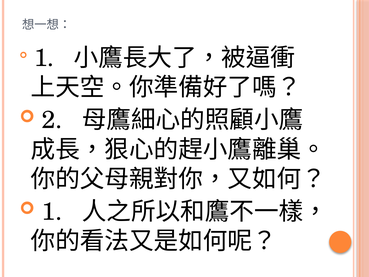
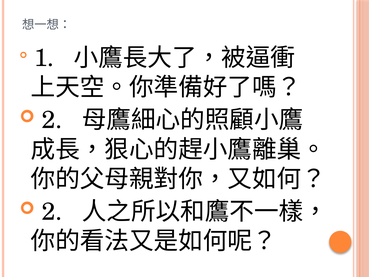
1 at (52, 212): 1 -> 2
